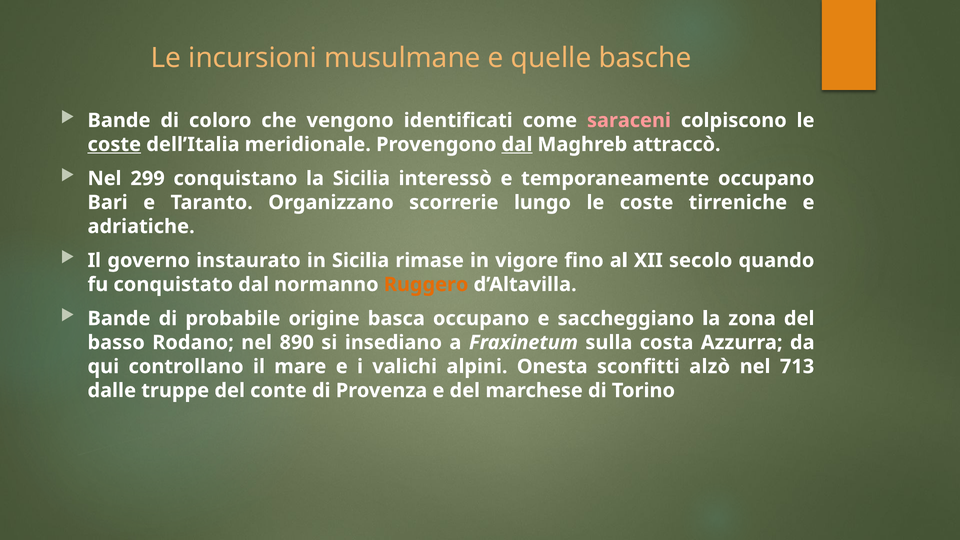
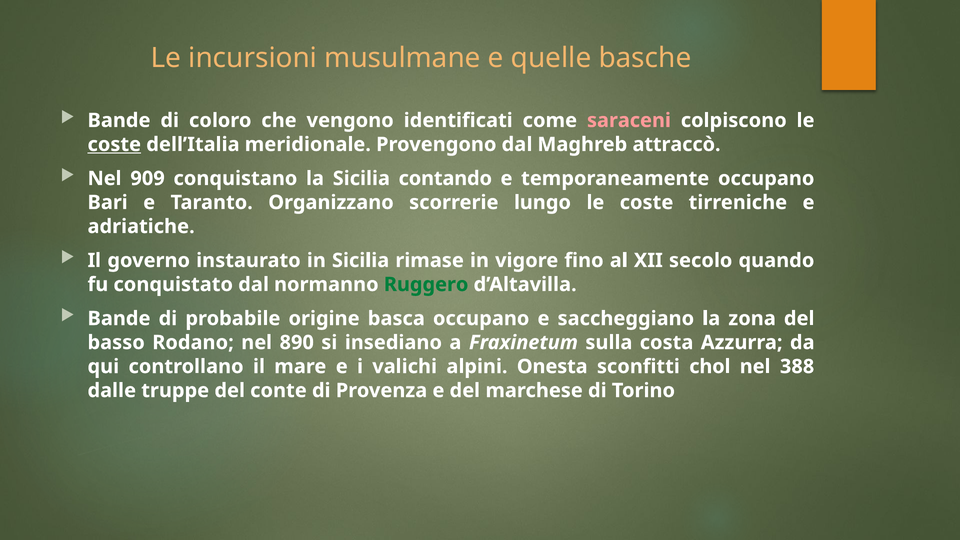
dal at (517, 144) underline: present -> none
299: 299 -> 909
interessò: interessò -> contando
Ruggero colour: orange -> green
alzò: alzò -> chol
713: 713 -> 388
